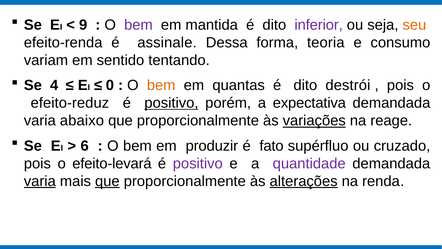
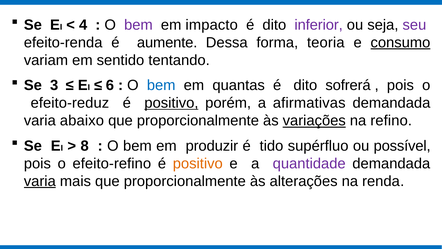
9: 9 -> 4
mantida: mantida -> impacto
seu colour: orange -> purple
assinale: assinale -> aumente
consumo underline: none -> present
4: 4 -> 3
0: 0 -> 6
bem at (161, 85) colour: orange -> blue
destrói: destrói -> sofrerá
expectativa: expectativa -> afirmativas
reage: reage -> refino
6: 6 -> 8
fato: fato -> tido
cruzado: cruzado -> possível
efeito-levará: efeito-levará -> efeito-refino
positivo at (198, 163) colour: purple -> orange
que at (107, 181) underline: present -> none
alterações underline: present -> none
